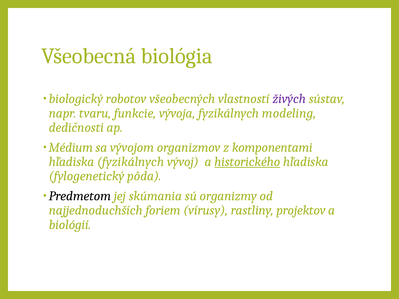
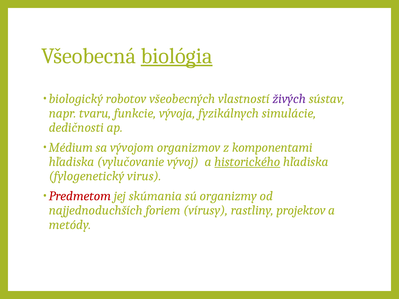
biológia underline: none -> present
modeling: modeling -> simulácie
hľadiska fyzikálnych: fyzikálnych -> vylučovanie
pôda: pôda -> virus
Predmetom colour: black -> red
biológií: biológií -> metódy
